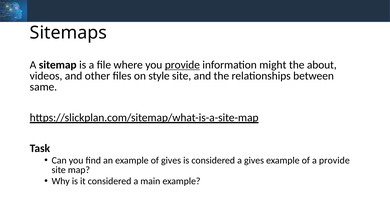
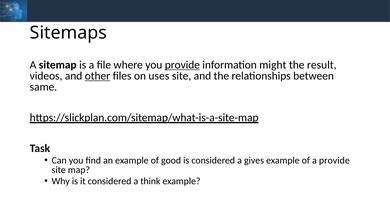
about: about -> result
other underline: none -> present
style: style -> uses
of gives: gives -> good
main: main -> think
